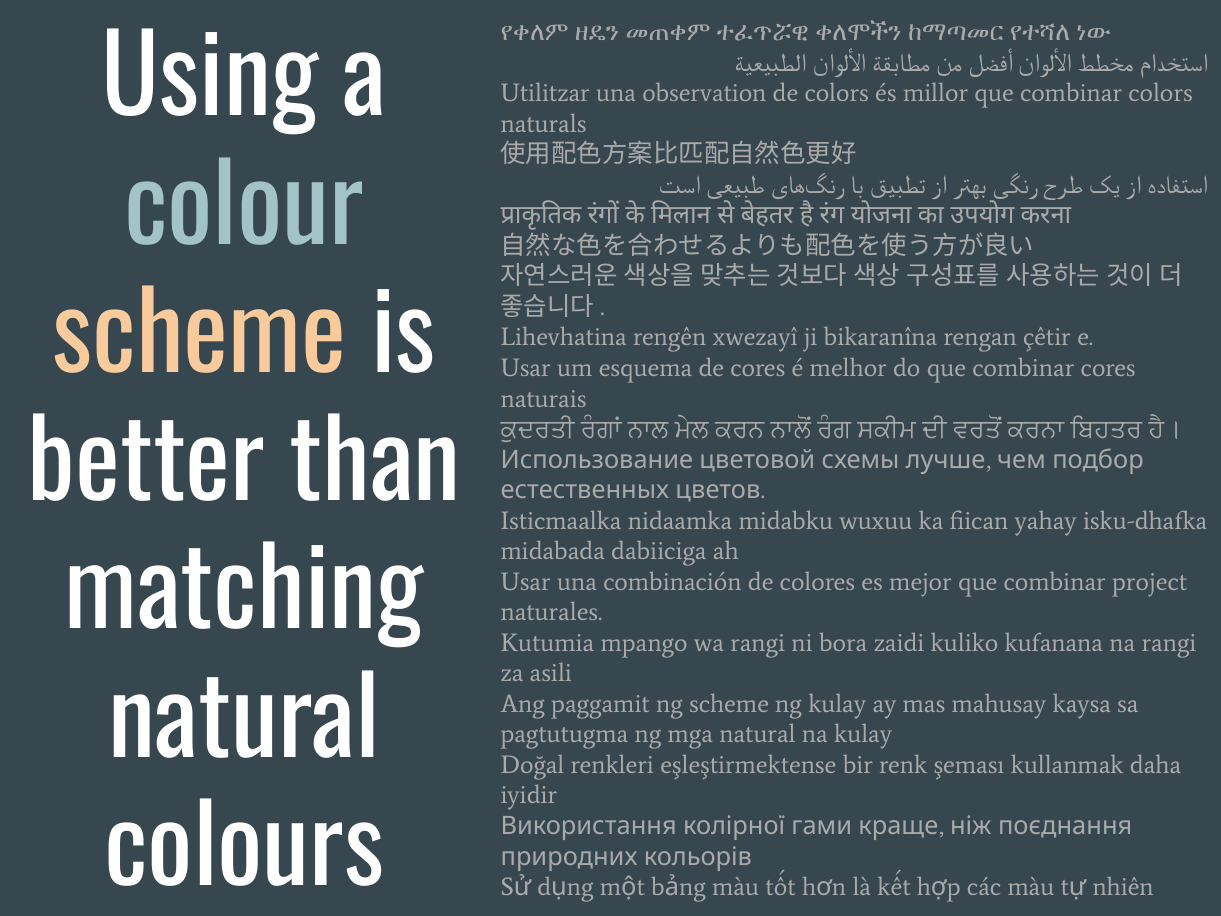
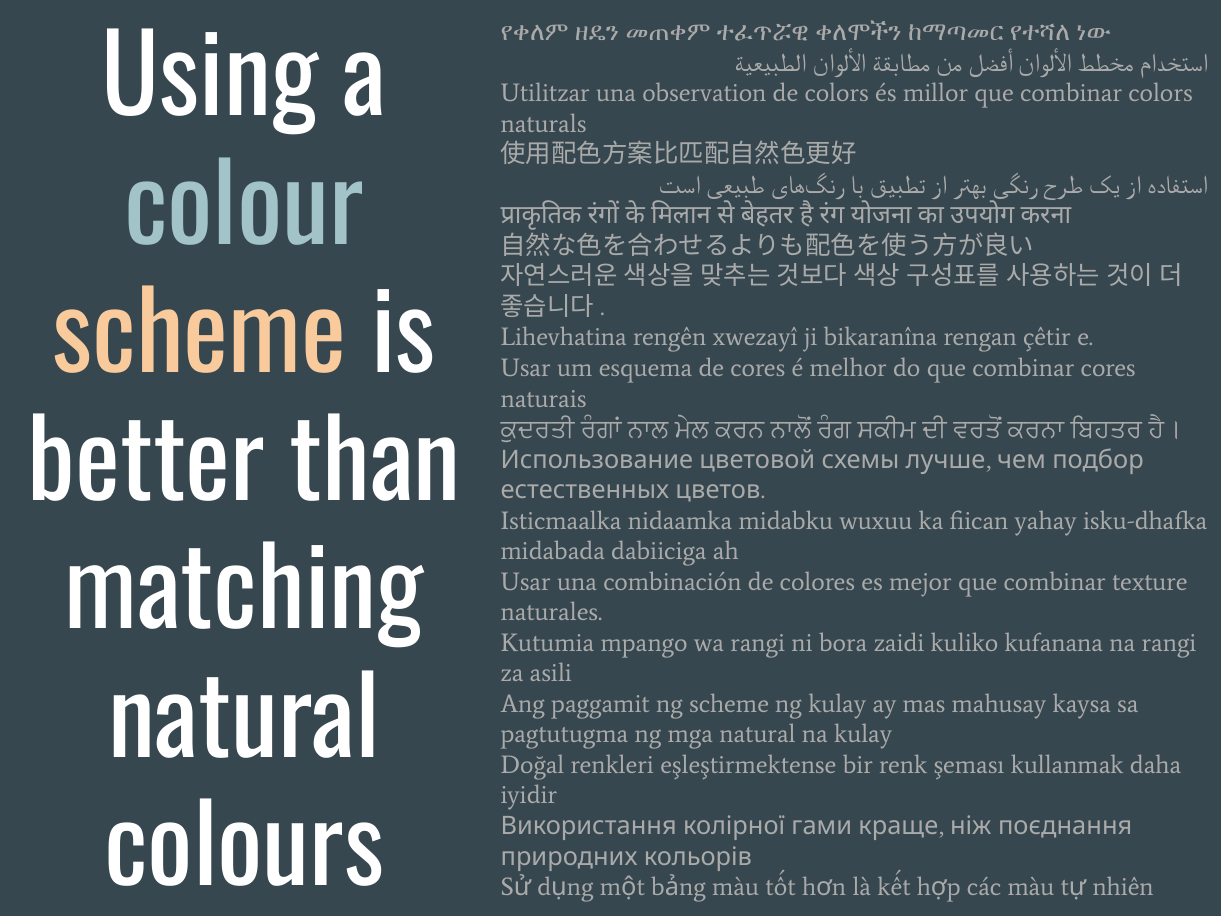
project: project -> texture
